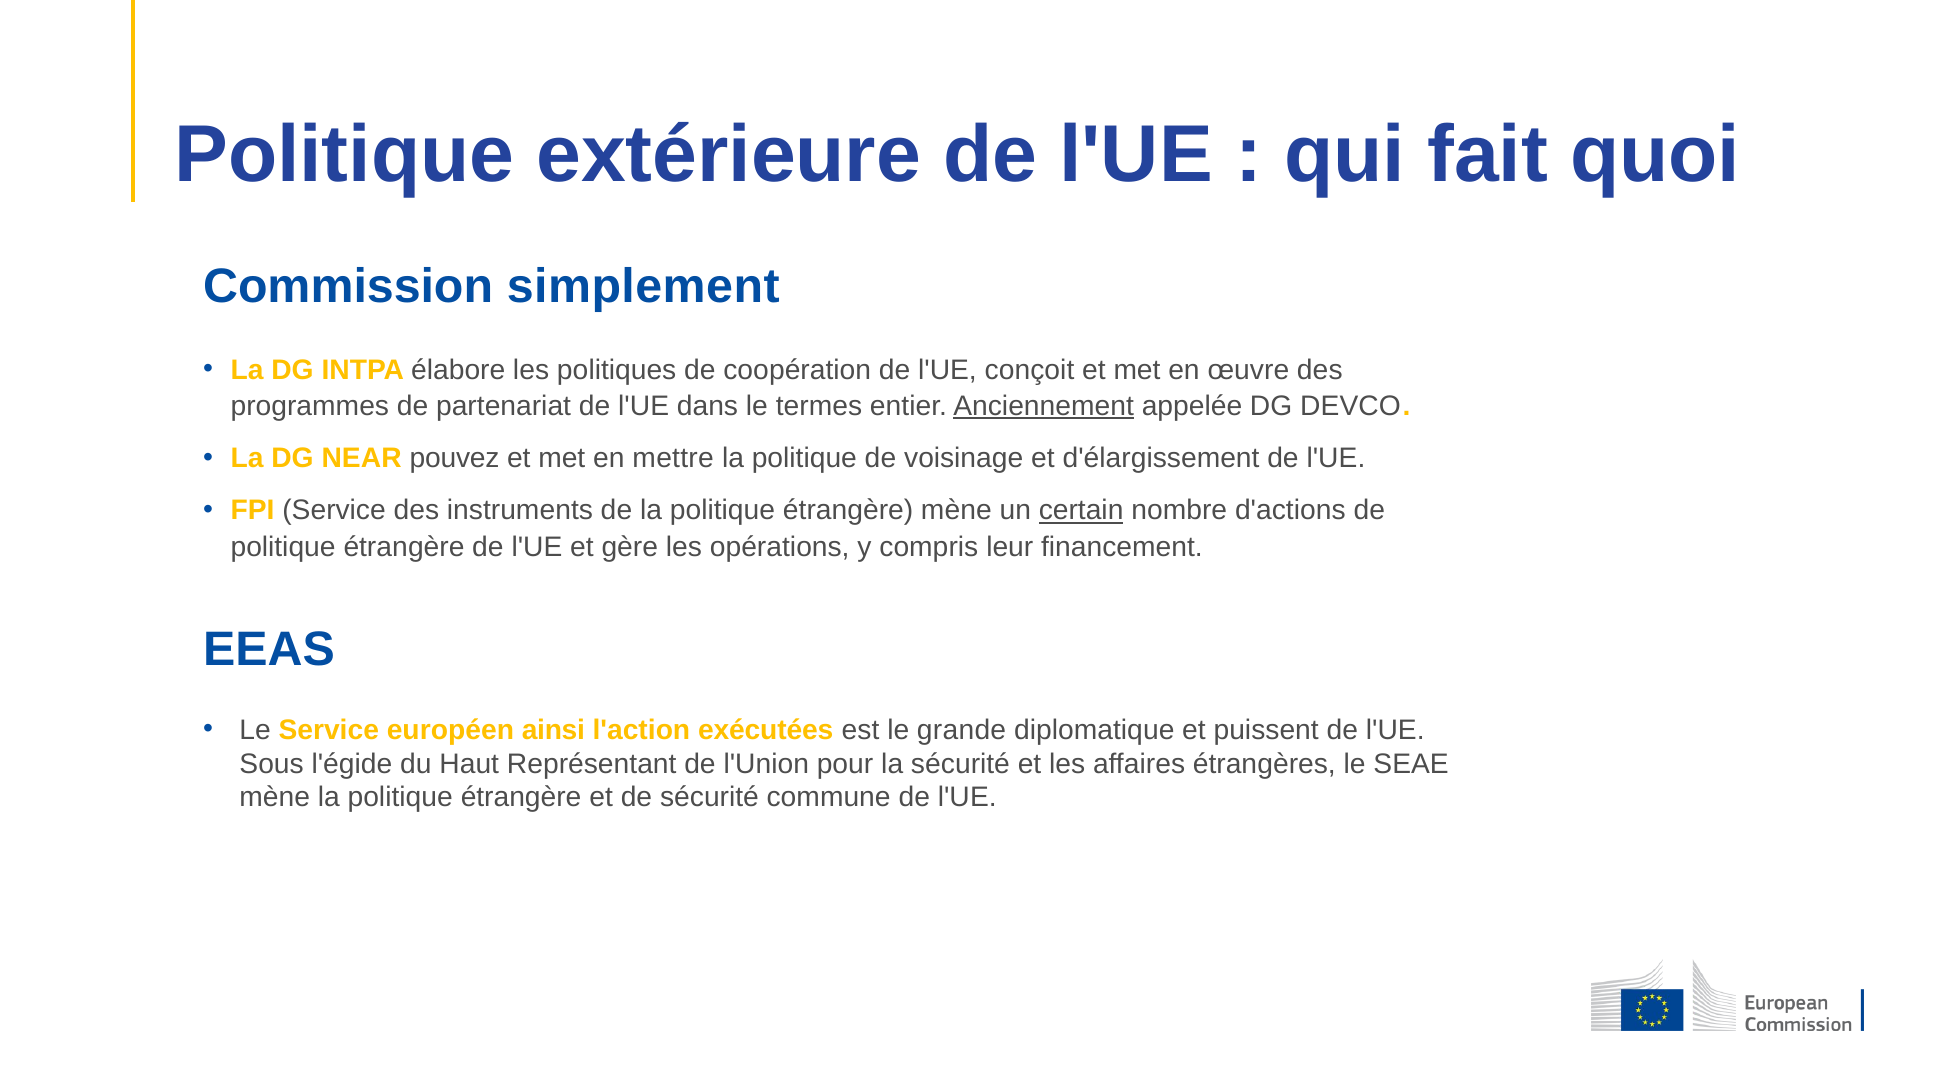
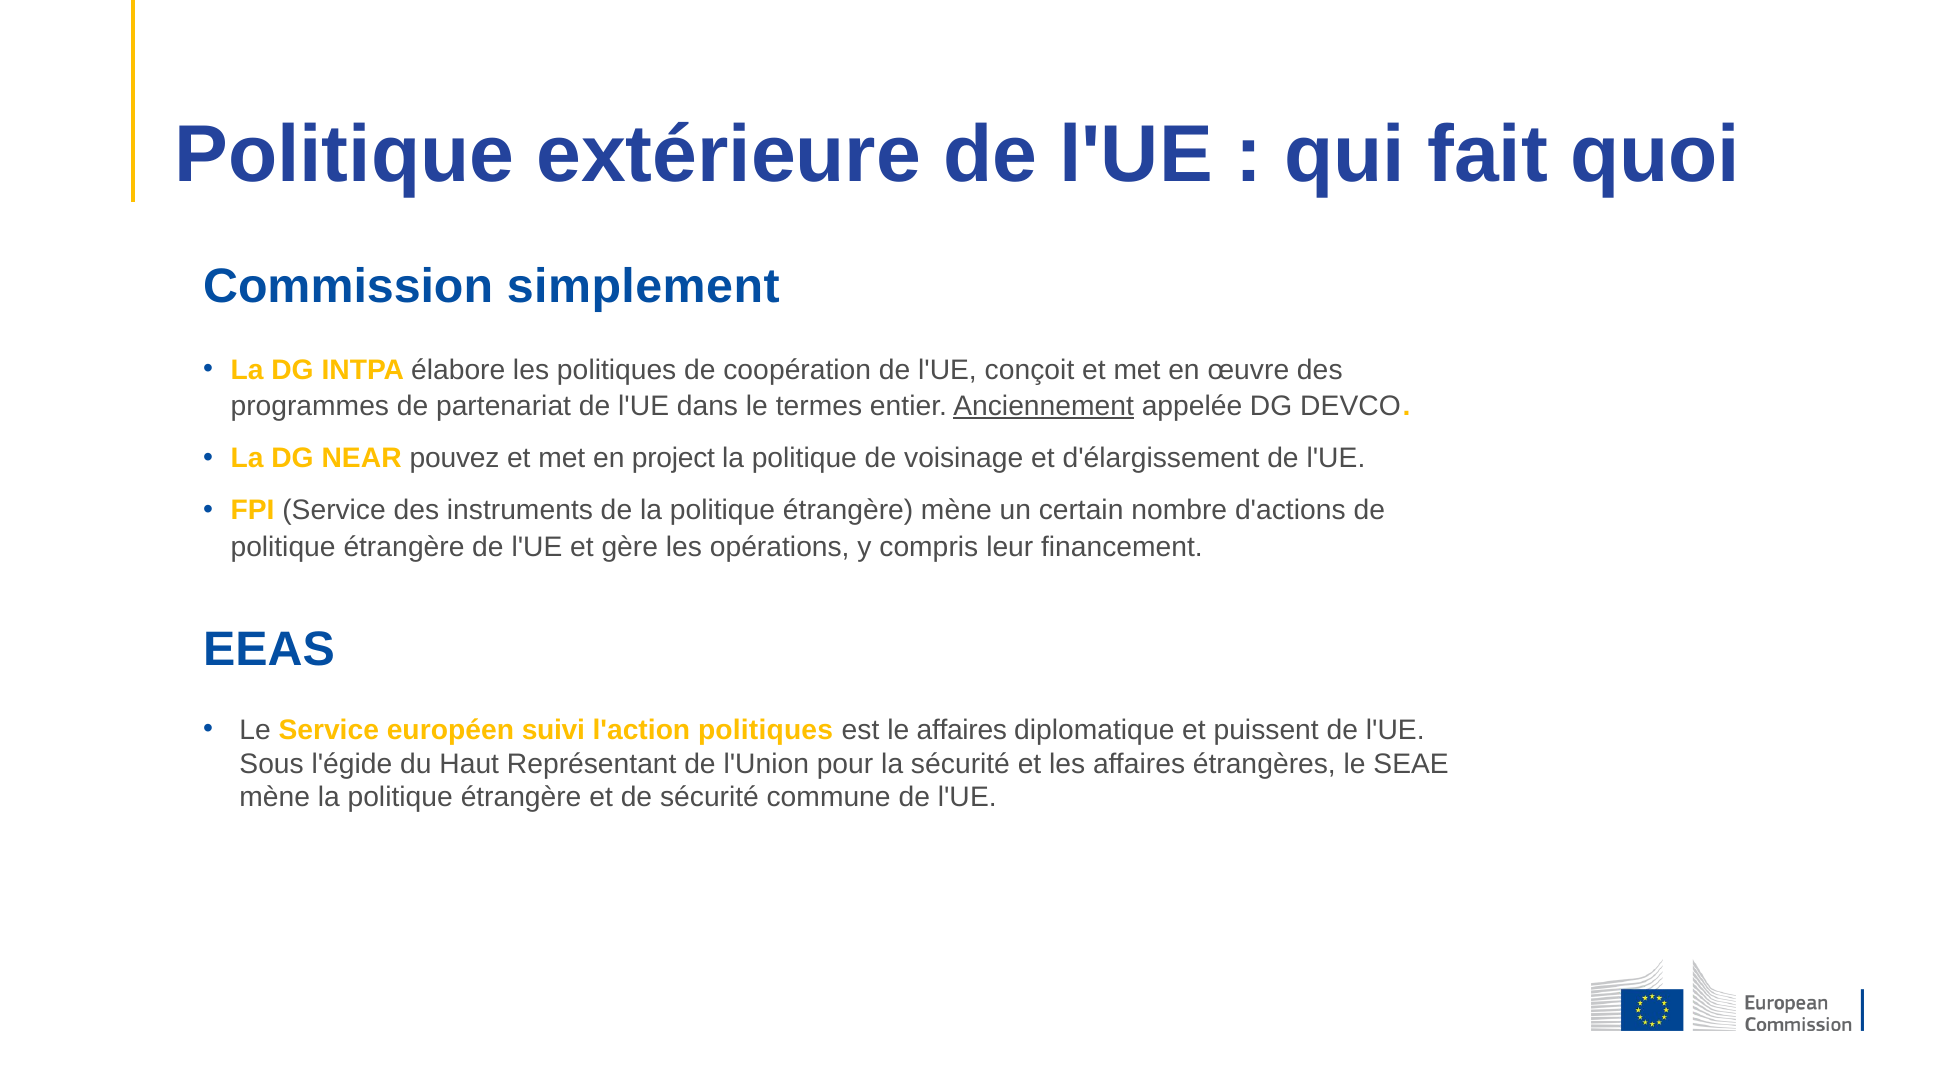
mettre: mettre -> project
certain underline: present -> none
ainsi: ainsi -> suivi
l'action exécutées: exécutées -> politiques
le grande: grande -> affaires
